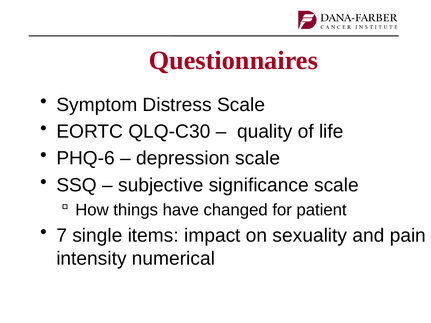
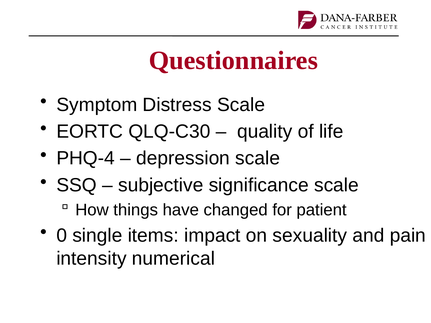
PHQ-6: PHQ-6 -> PHQ-4
7: 7 -> 0
